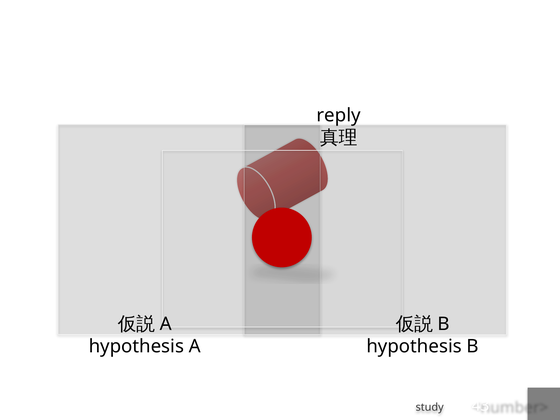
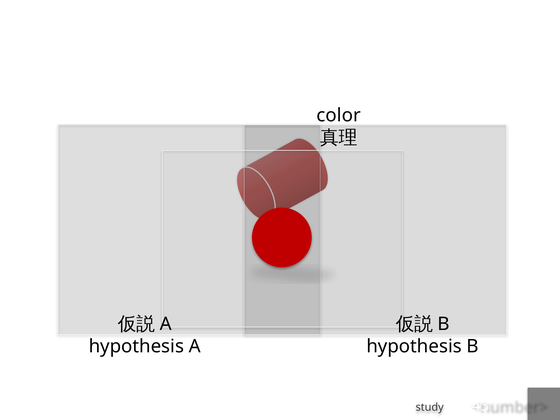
reply: reply -> color
